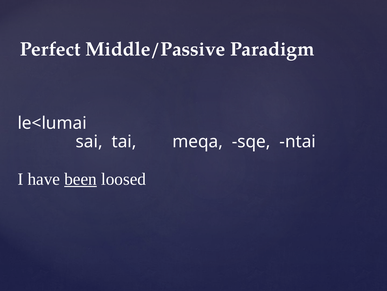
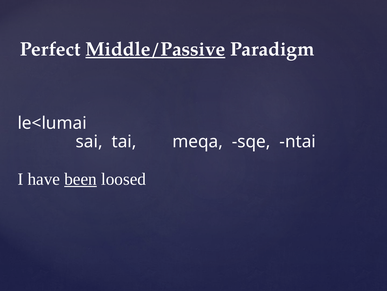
Middle/Passive underline: none -> present
